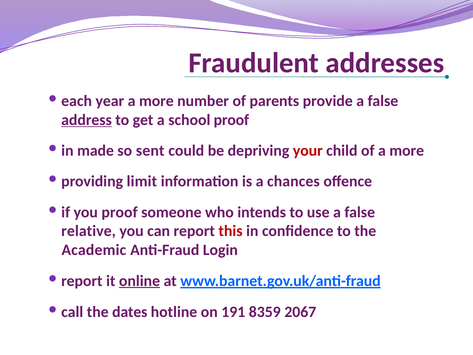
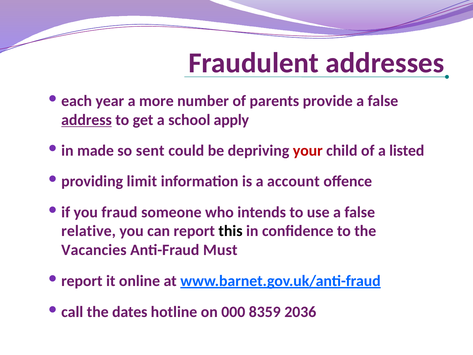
school proof: proof -> apply
of a more: more -> listed
chances: chances -> account
you proof: proof -> fraud
this colour: red -> black
Academic: Academic -> Vacancies
Login: Login -> Must
online underline: present -> none
191: 191 -> 000
2067: 2067 -> 2036
